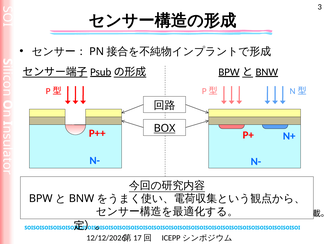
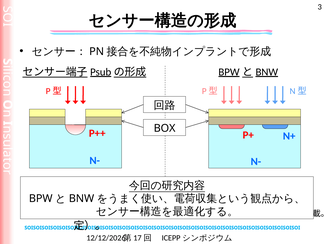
BOX underline: present -> none
